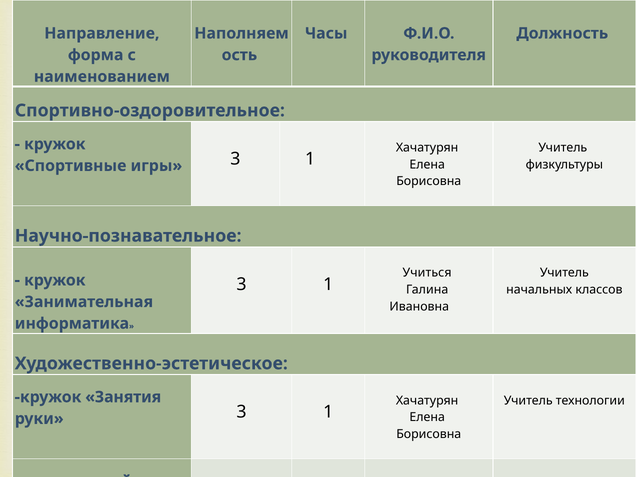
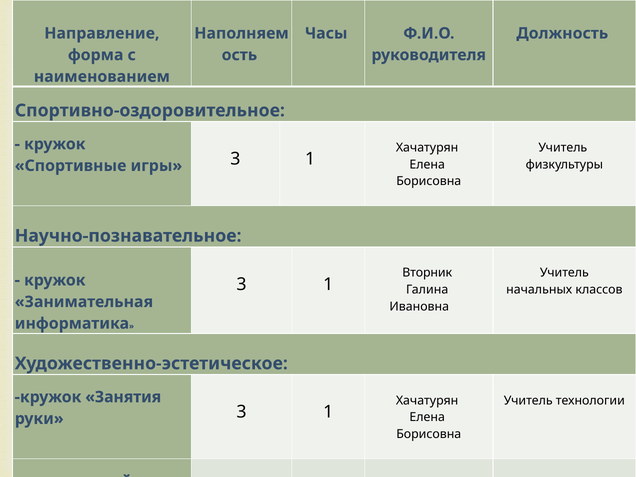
Учиться: Учиться -> Вторник
